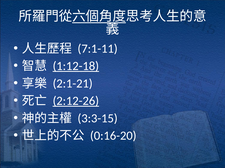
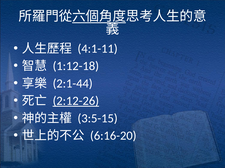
7:1-11: 7:1-11 -> 4:1-11
1:12-18 underline: present -> none
2:1-21: 2:1-21 -> 2:1-44
3:3-15: 3:3-15 -> 3:5-15
0:16-20: 0:16-20 -> 6:16-20
